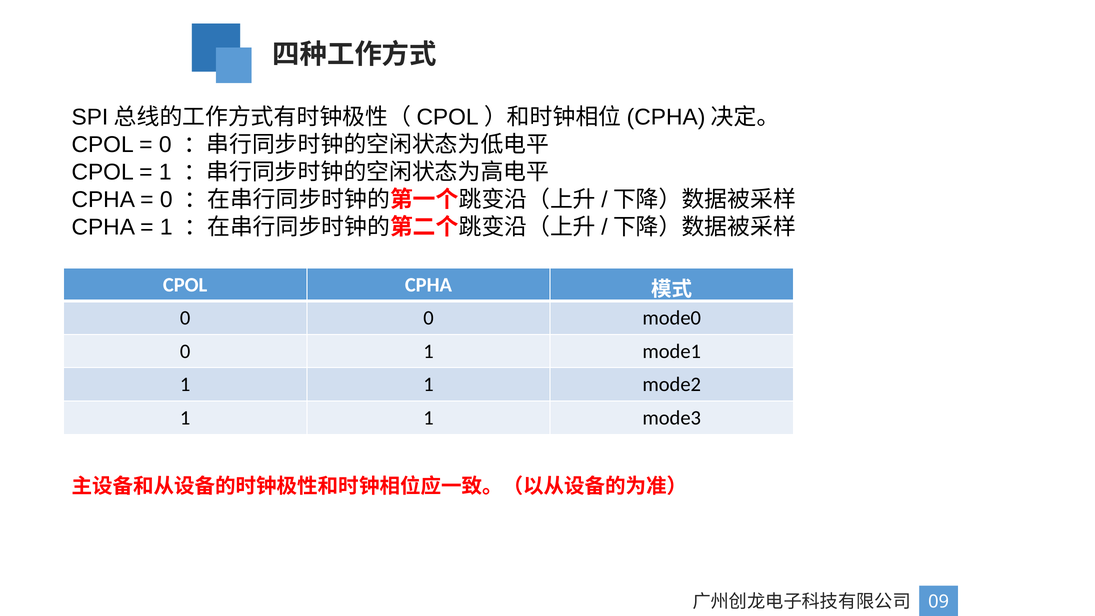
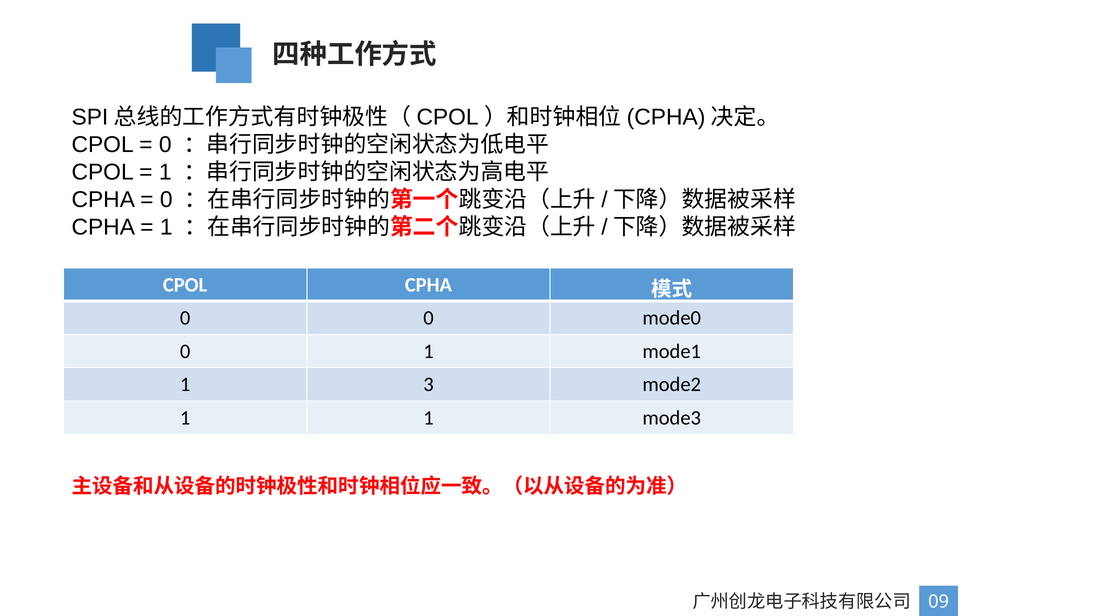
1 at (428, 385): 1 -> 3
